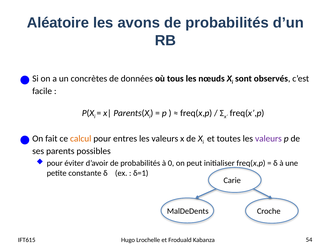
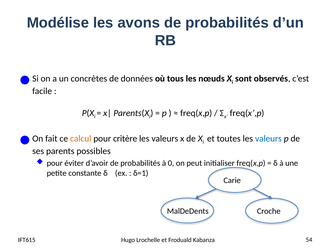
Aléatoire: Aléatoire -> Modélise
entres: entres -> critère
valeurs at (268, 139) colour: purple -> blue
